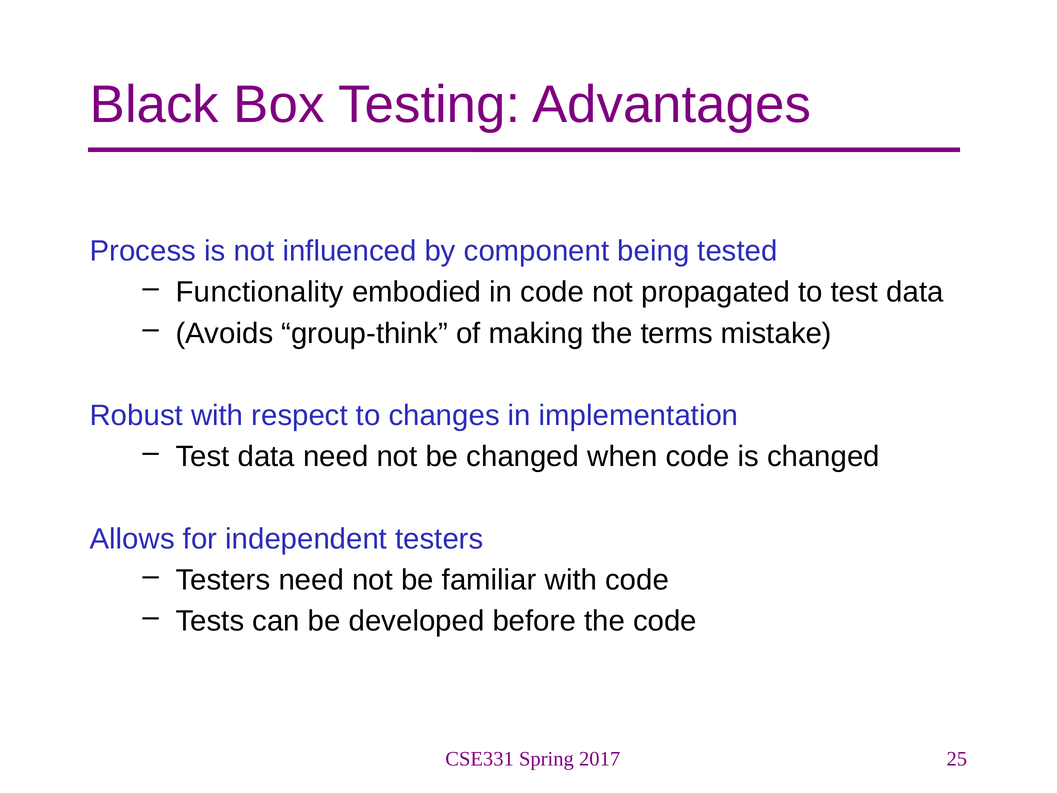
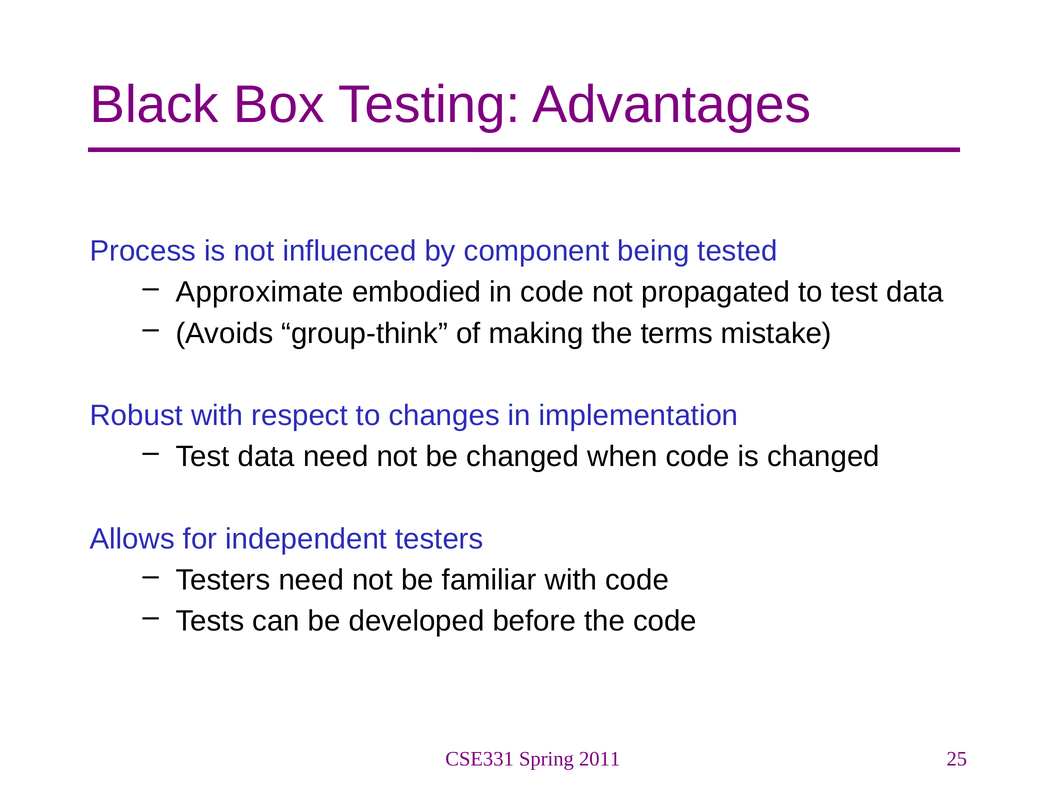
Functionality: Functionality -> Approximate
2017: 2017 -> 2011
